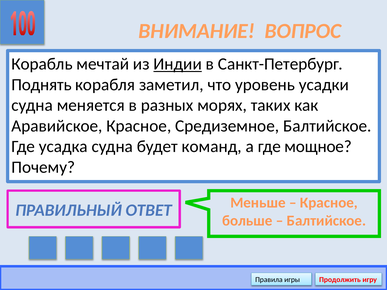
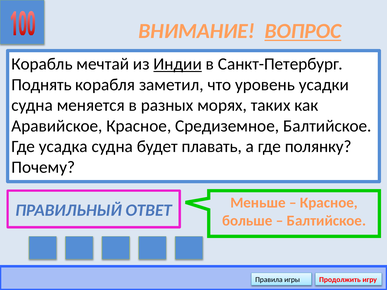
ВОПРОС underline: none -> present
команд: команд -> плавать
мощное: мощное -> полянку
